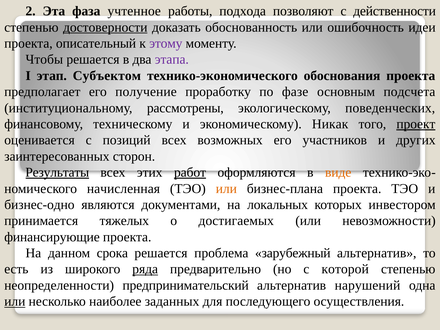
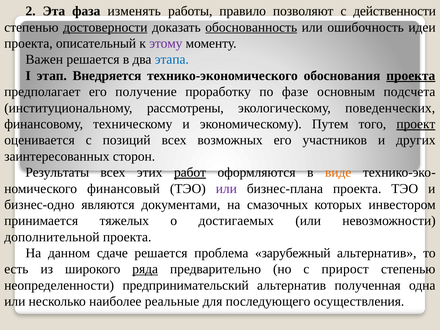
учтенное: учтенное -> изменять
подхода: подхода -> правило
обоснованность underline: none -> present
Чтобы: Чтобы -> Важен
этапа colour: purple -> blue
Субъектом: Субъектом -> Внедряется
проекта at (411, 76) underline: none -> present
Никак: Никак -> Путем
Результаты underline: present -> none
начисленная: начисленная -> финансовый
или at (226, 189) colour: orange -> purple
локальных: локальных -> смазочных
финансирующие: финансирующие -> дополнительной
срока: срока -> сдаче
которой: которой -> прирост
нарушений: нарушений -> полученная
или at (15, 301) underline: present -> none
заданных: заданных -> реальные
